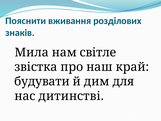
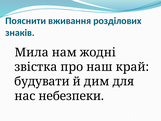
світле: світле -> жодні
дитинстві: дитинстві -> небезпеки
